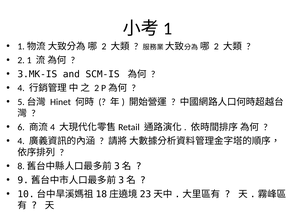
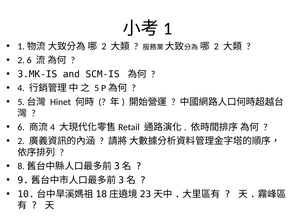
2 1: 1 -> 6
2 at (97, 88): 2 -> 5
4 at (21, 141): 4 -> 2
